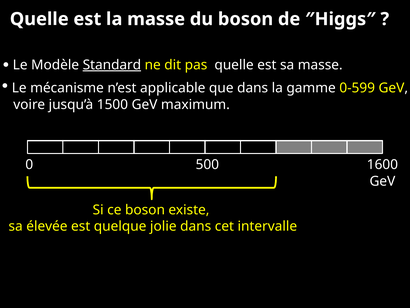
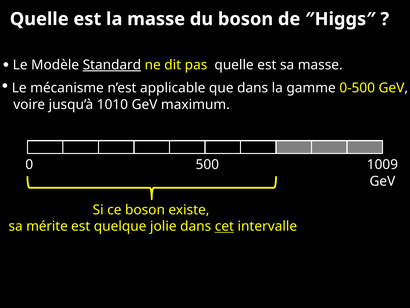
0-599: 0-599 -> 0-500
1500: 1500 -> 1010
1600: 1600 -> 1009
élevée: élevée -> mérite
cet underline: none -> present
